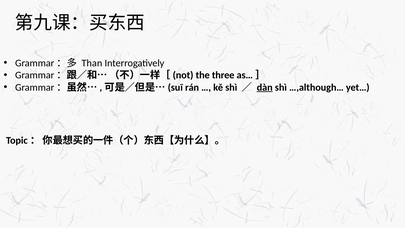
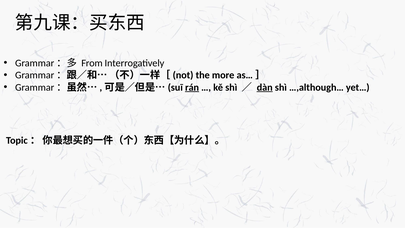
Than: Than -> From
three: three -> more
rán underline: none -> present
